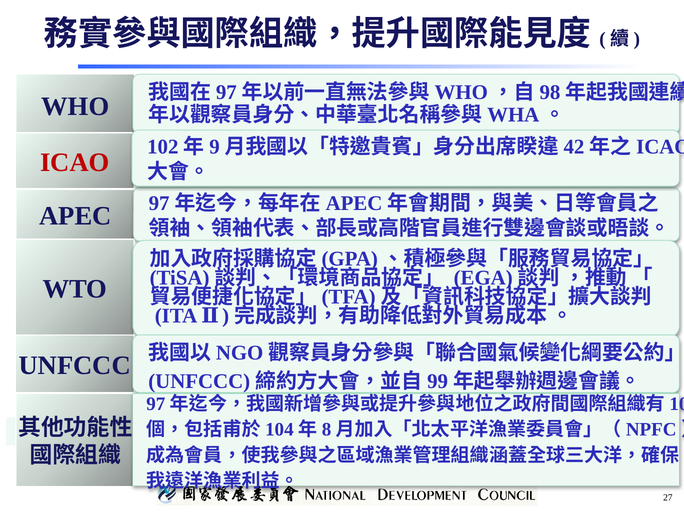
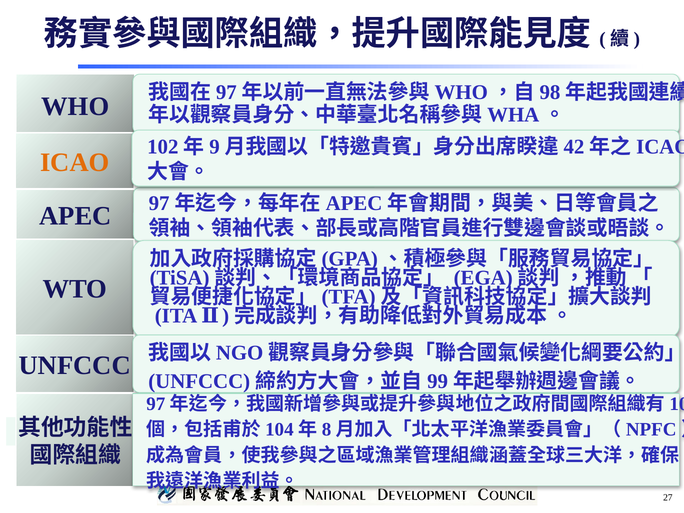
ICAO colour: red -> orange
